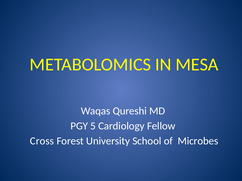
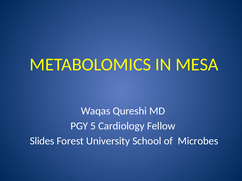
Cross: Cross -> Slides
